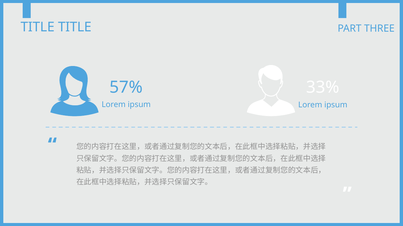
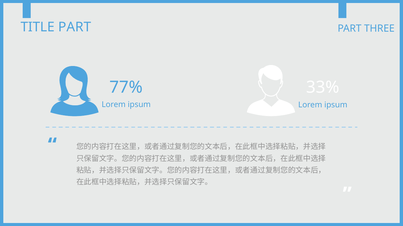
TITLE TITLE: TITLE -> PART
57%: 57% -> 77%
